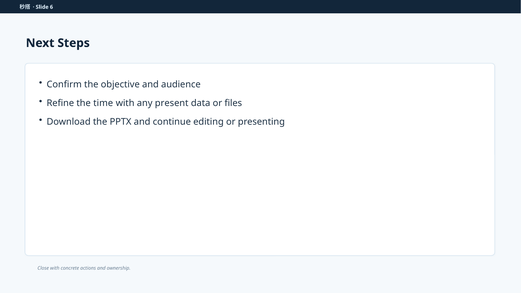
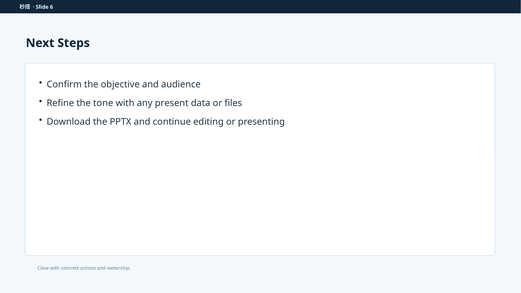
time: time -> tone
